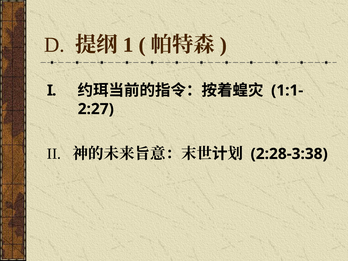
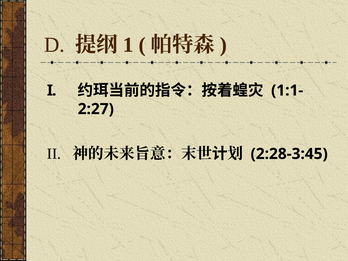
2:28-3:38: 2:28-3:38 -> 2:28-3:45
